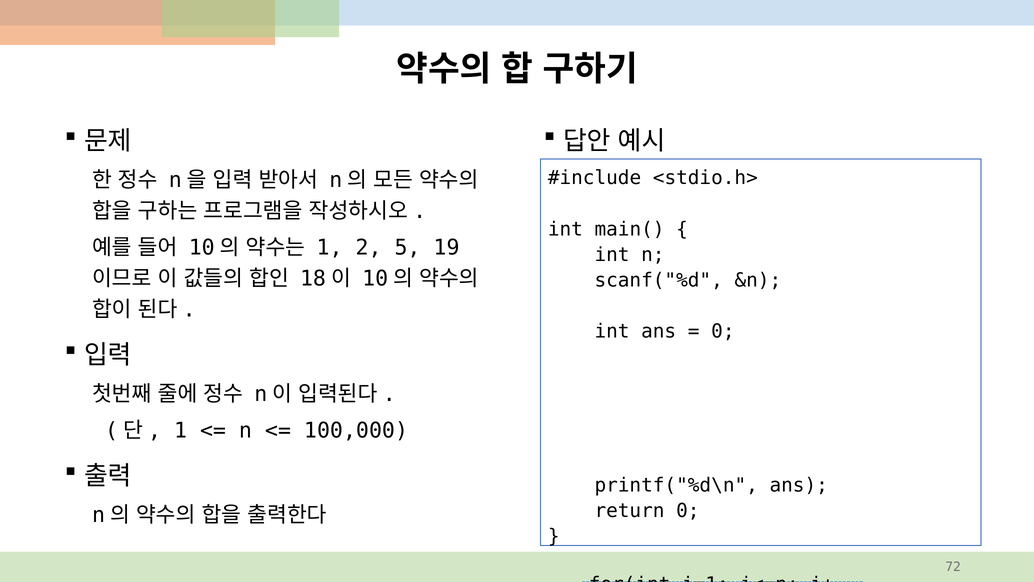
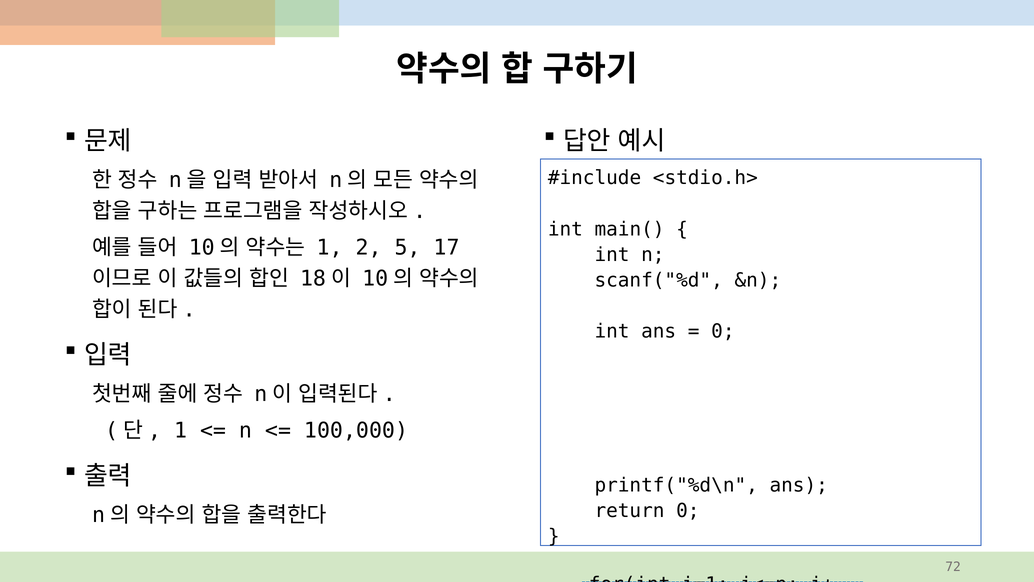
19: 19 -> 17
